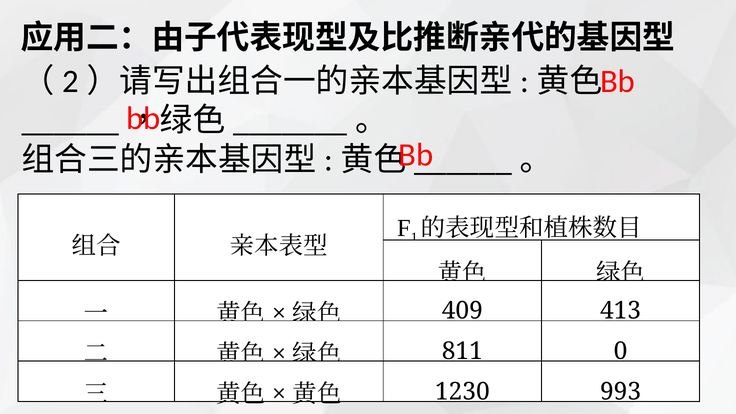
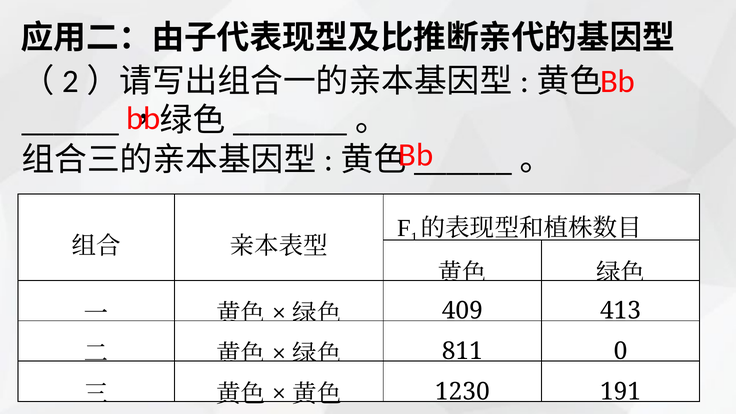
993: 993 -> 191
